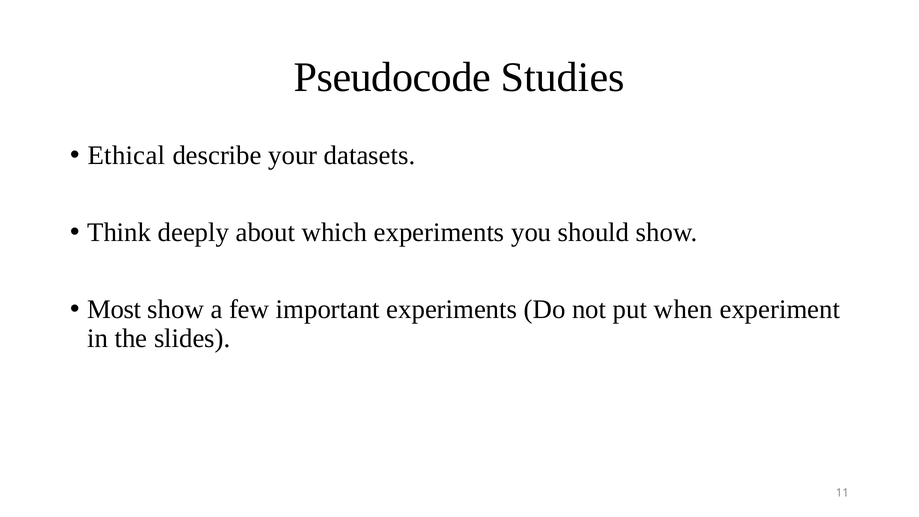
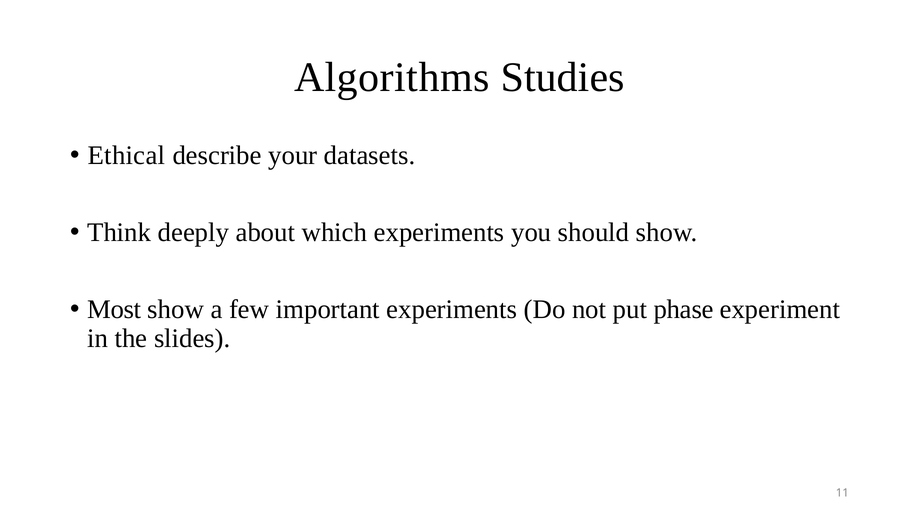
Pseudocode: Pseudocode -> Algorithms
when: when -> phase
